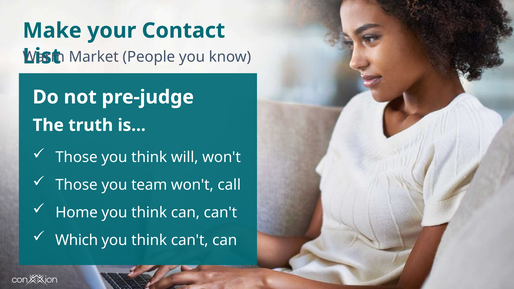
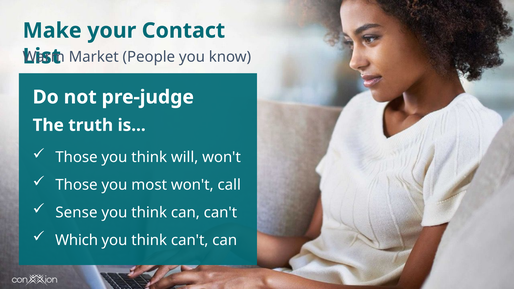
team: team -> most
Home: Home -> Sense
